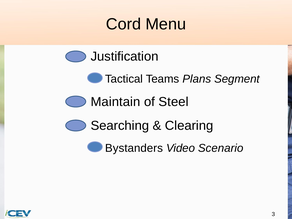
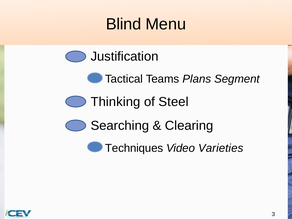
Cord: Cord -> Blind
Maintain: Maintain -> Thinking
Bystanders: Bystanders -> Techniques
Scenario: Scenario -> Varieties
